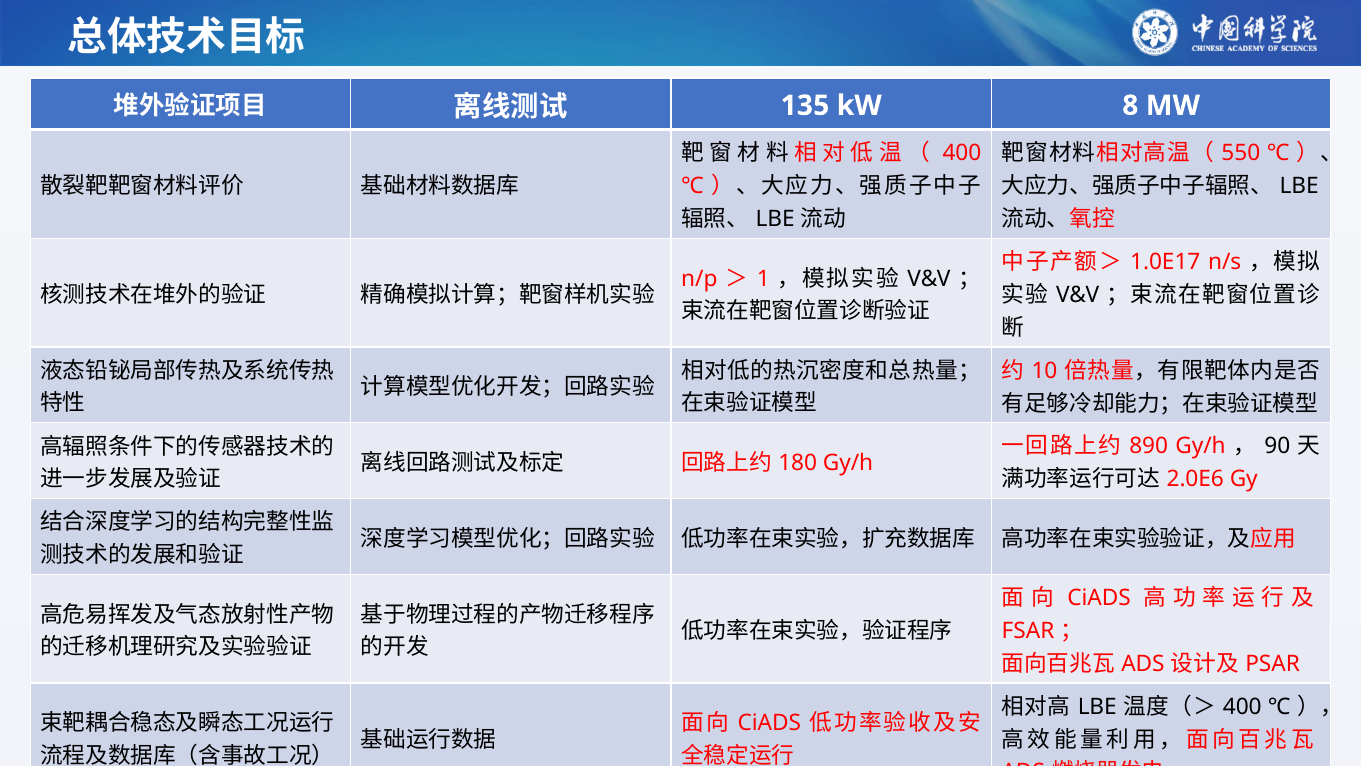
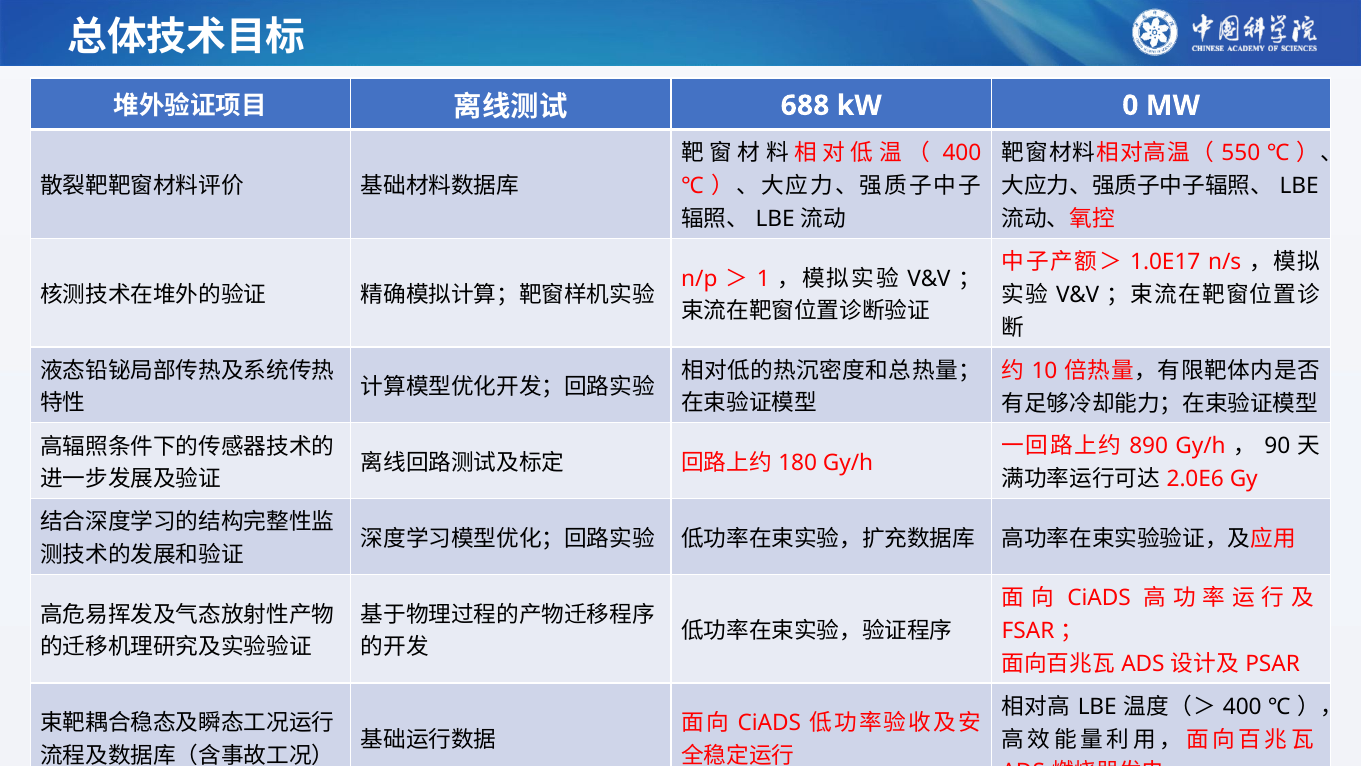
135: 135 -> 688
8: 8 -> 0
